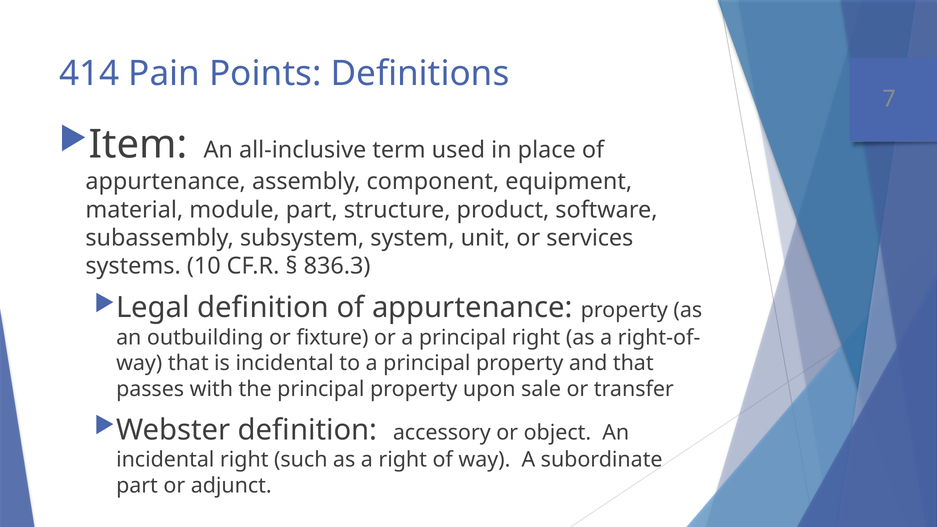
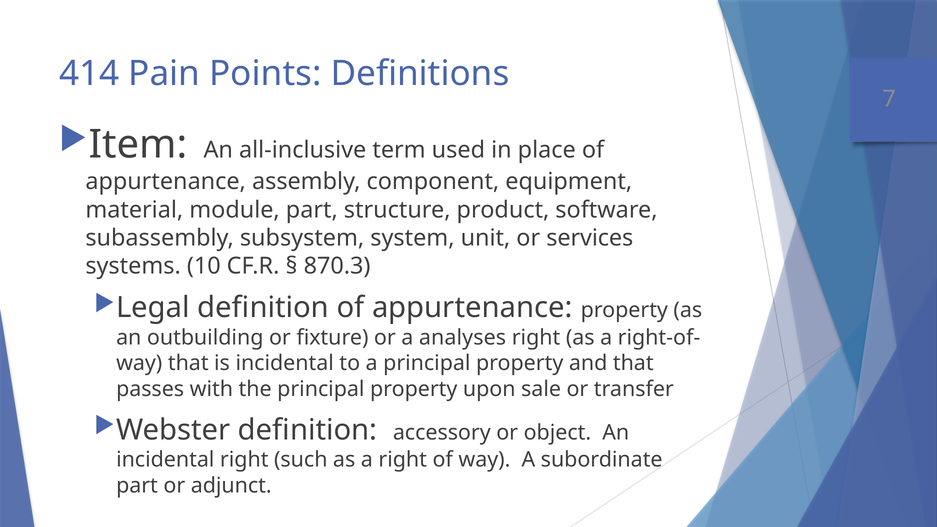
836.3: 836.3 -> 870.3
or a principal: principal -> analyses
